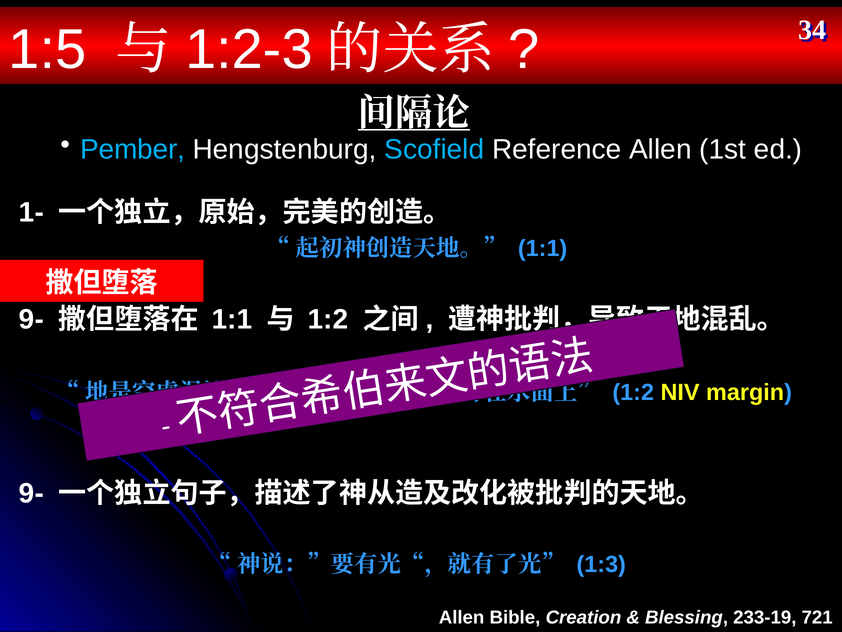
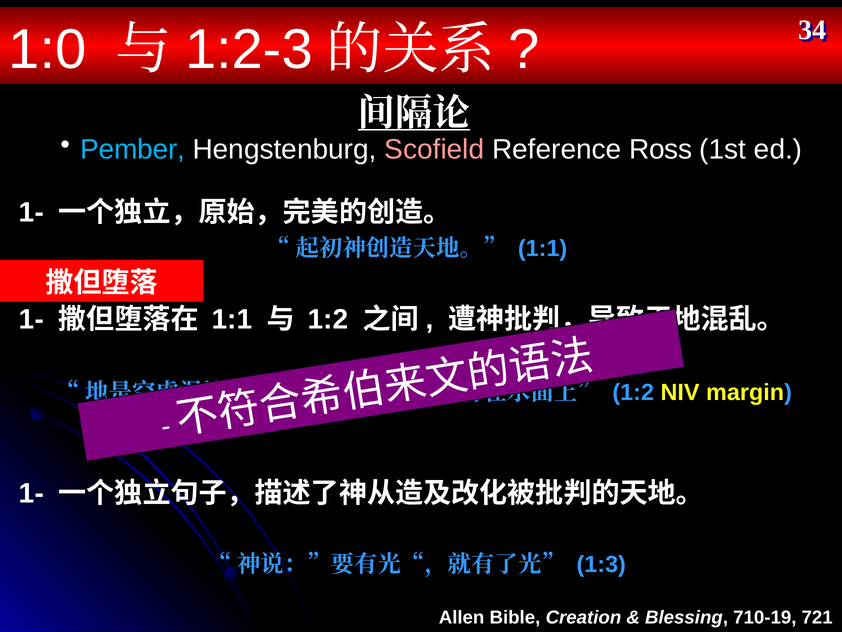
1:5: 1:5 -> 1:0
Scofield colour: light blue -> pink
Reference Allen: Allen -> Ross
9- at (31, 319): 9- -> 1-
9- at (31, 493): 9- -> 1-
233-19: 233-19 -> 710-19
